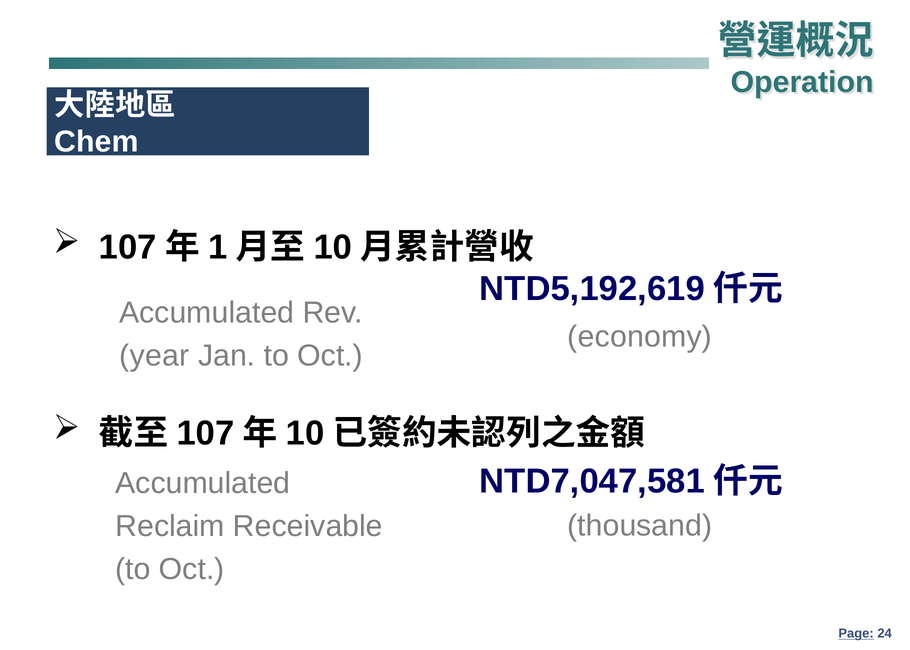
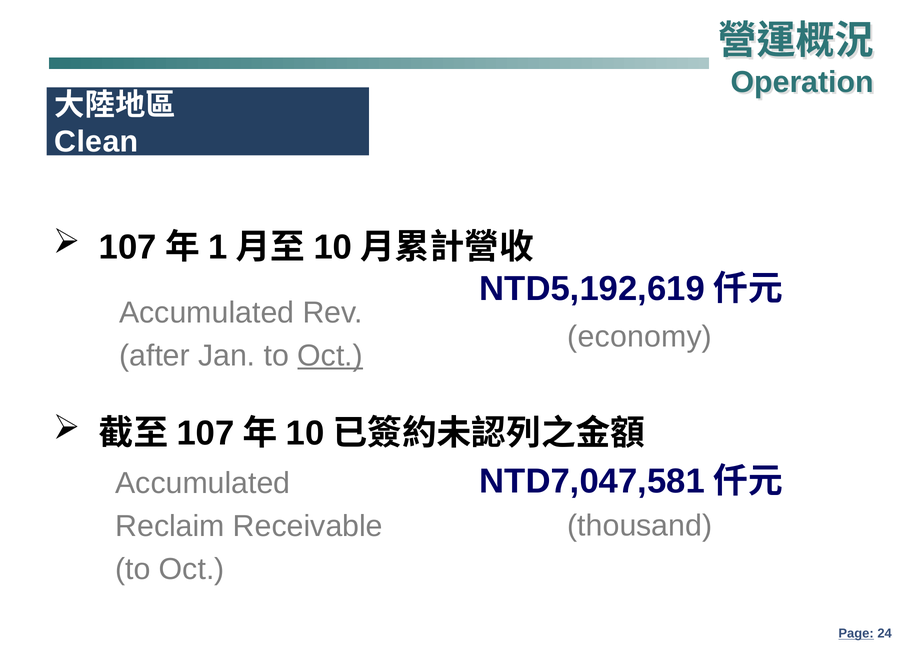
Chem: Chem -> Clean
year: year -> after
Oct at (330, 355) underline: none -> present
